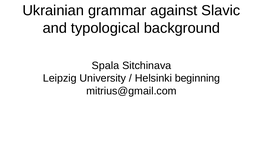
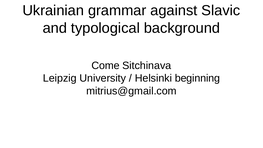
Spala: Spala -> Come
